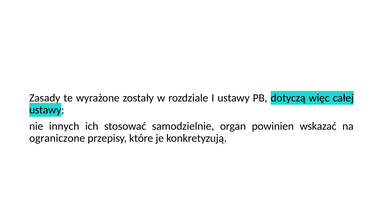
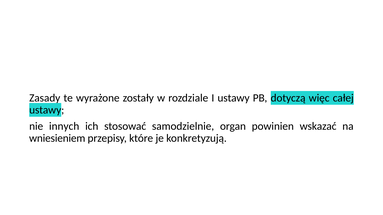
ograniczone: ograniczone -> wniesieniem
